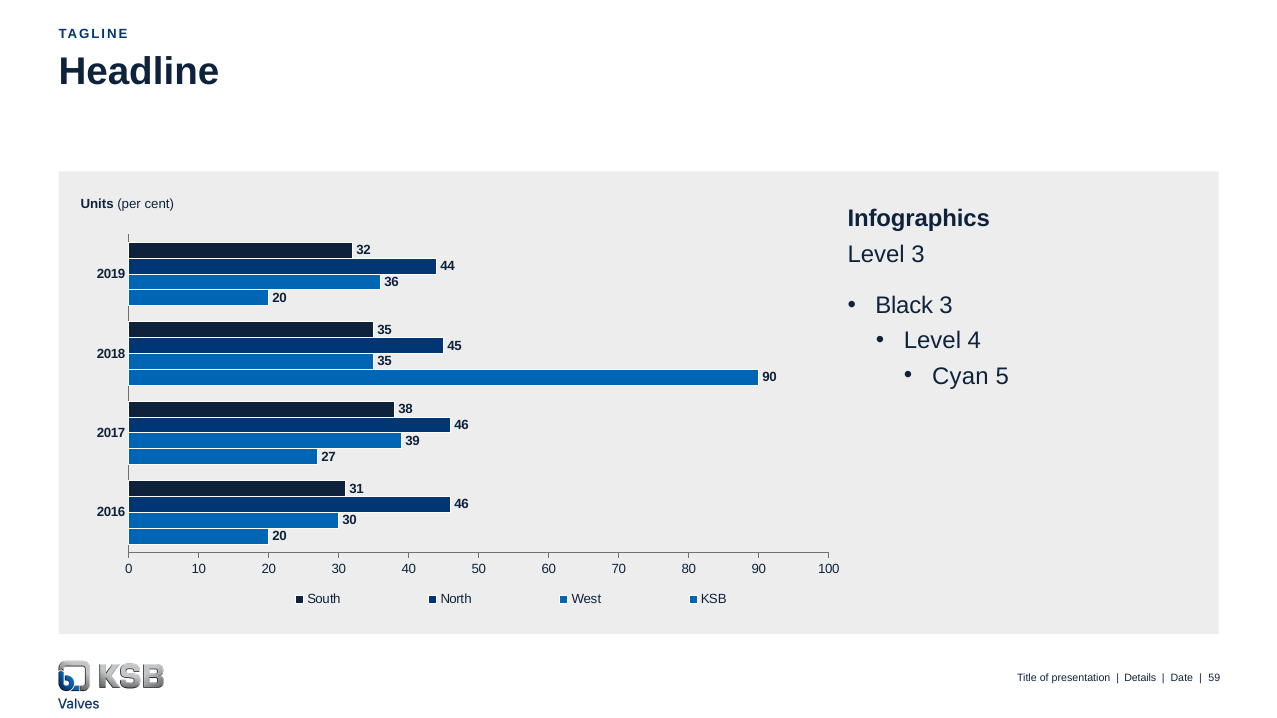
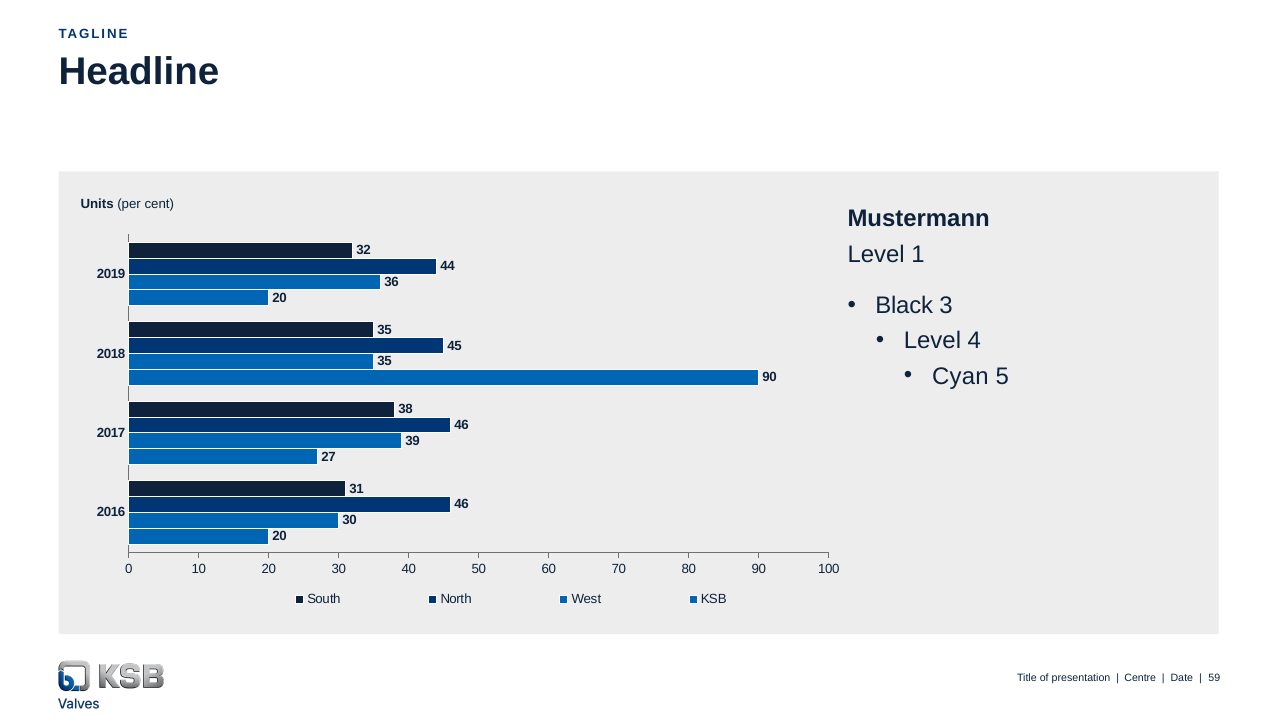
Infographics: Infographics -> Mustermann
Level 3: 3 -> 1
Details: Details -> Centre
